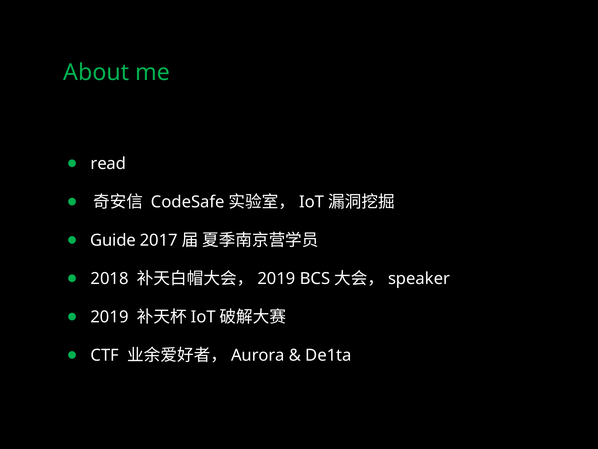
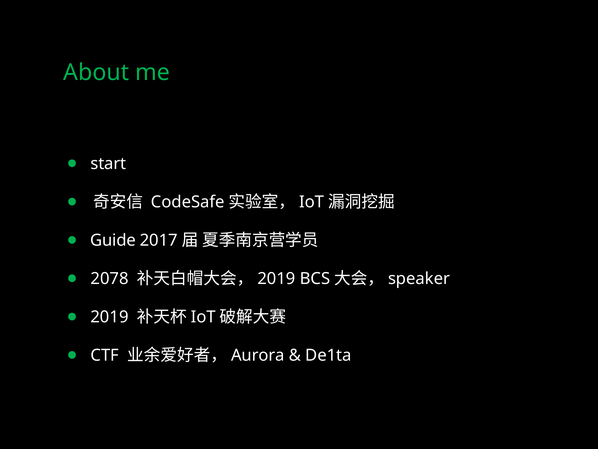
read: read -> start
2018: 2018 -> 2078
